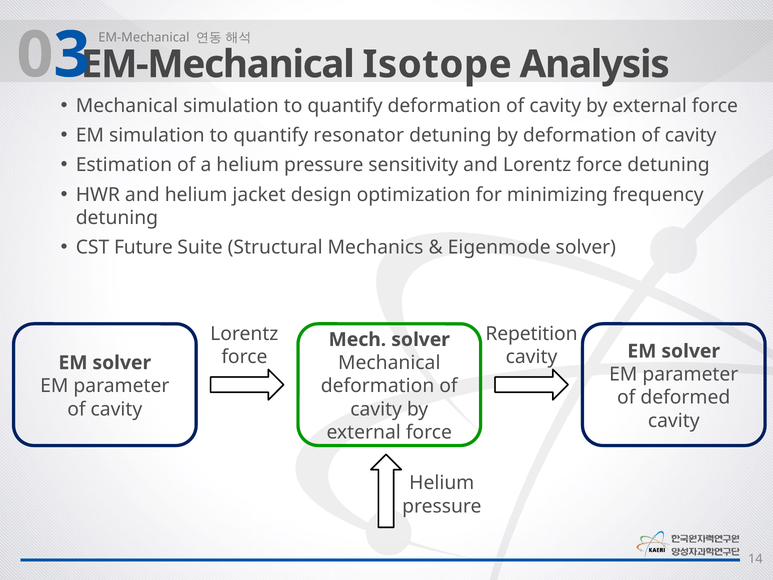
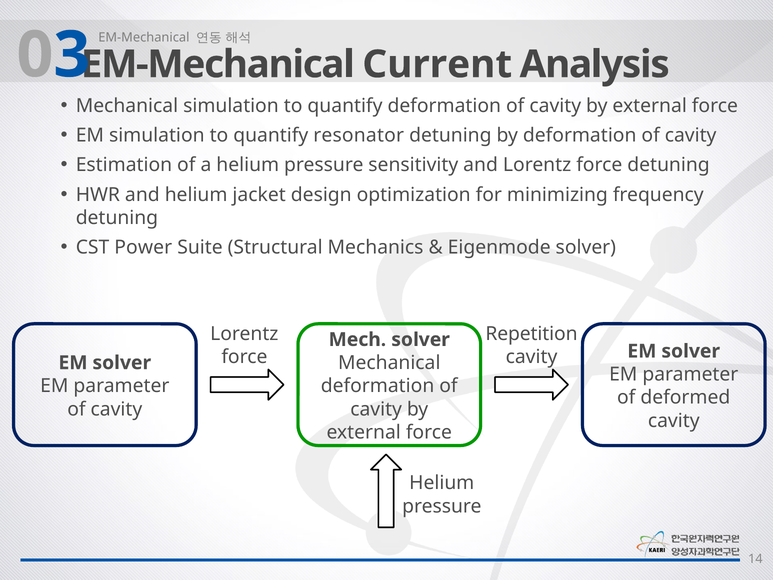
Isotope: Isotope -> Current
Future: Future -> Power
